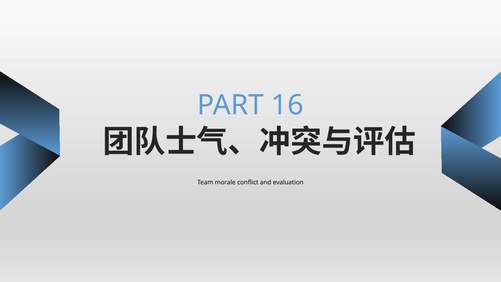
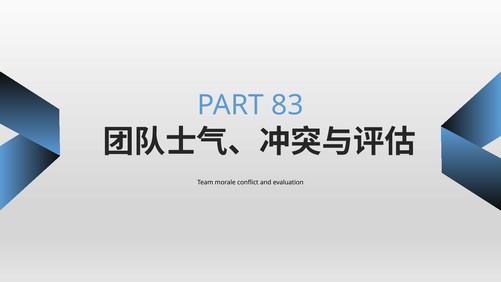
16: 16 -> 83
